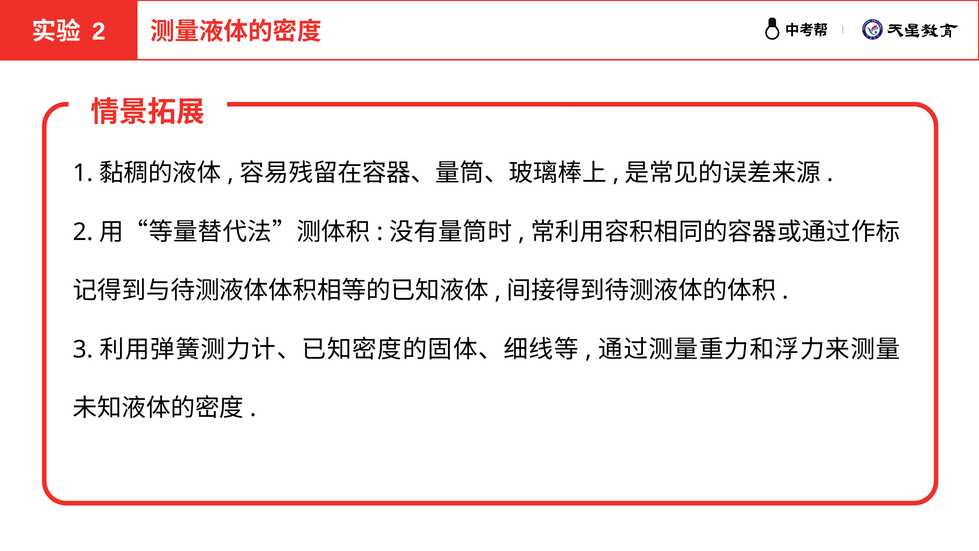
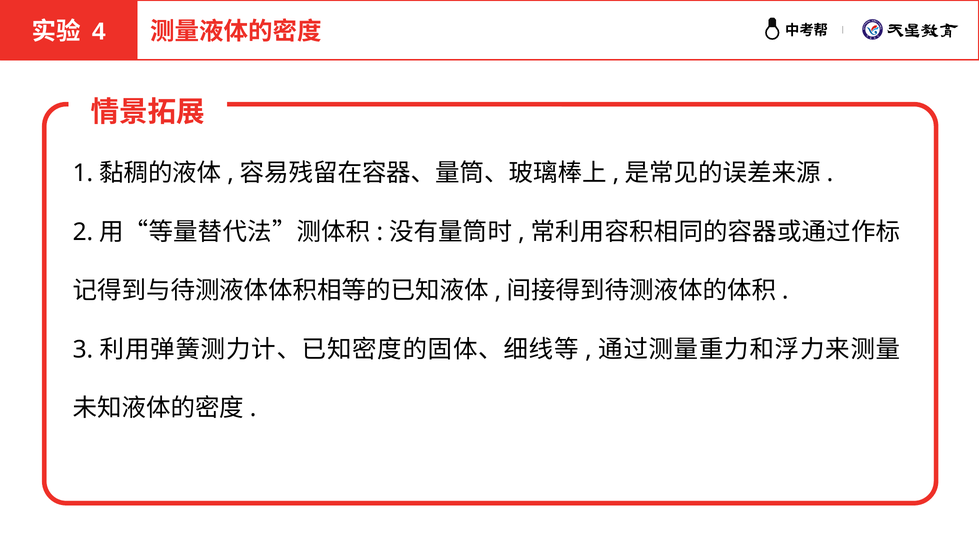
2 at (99, 31): 2 -> 4
